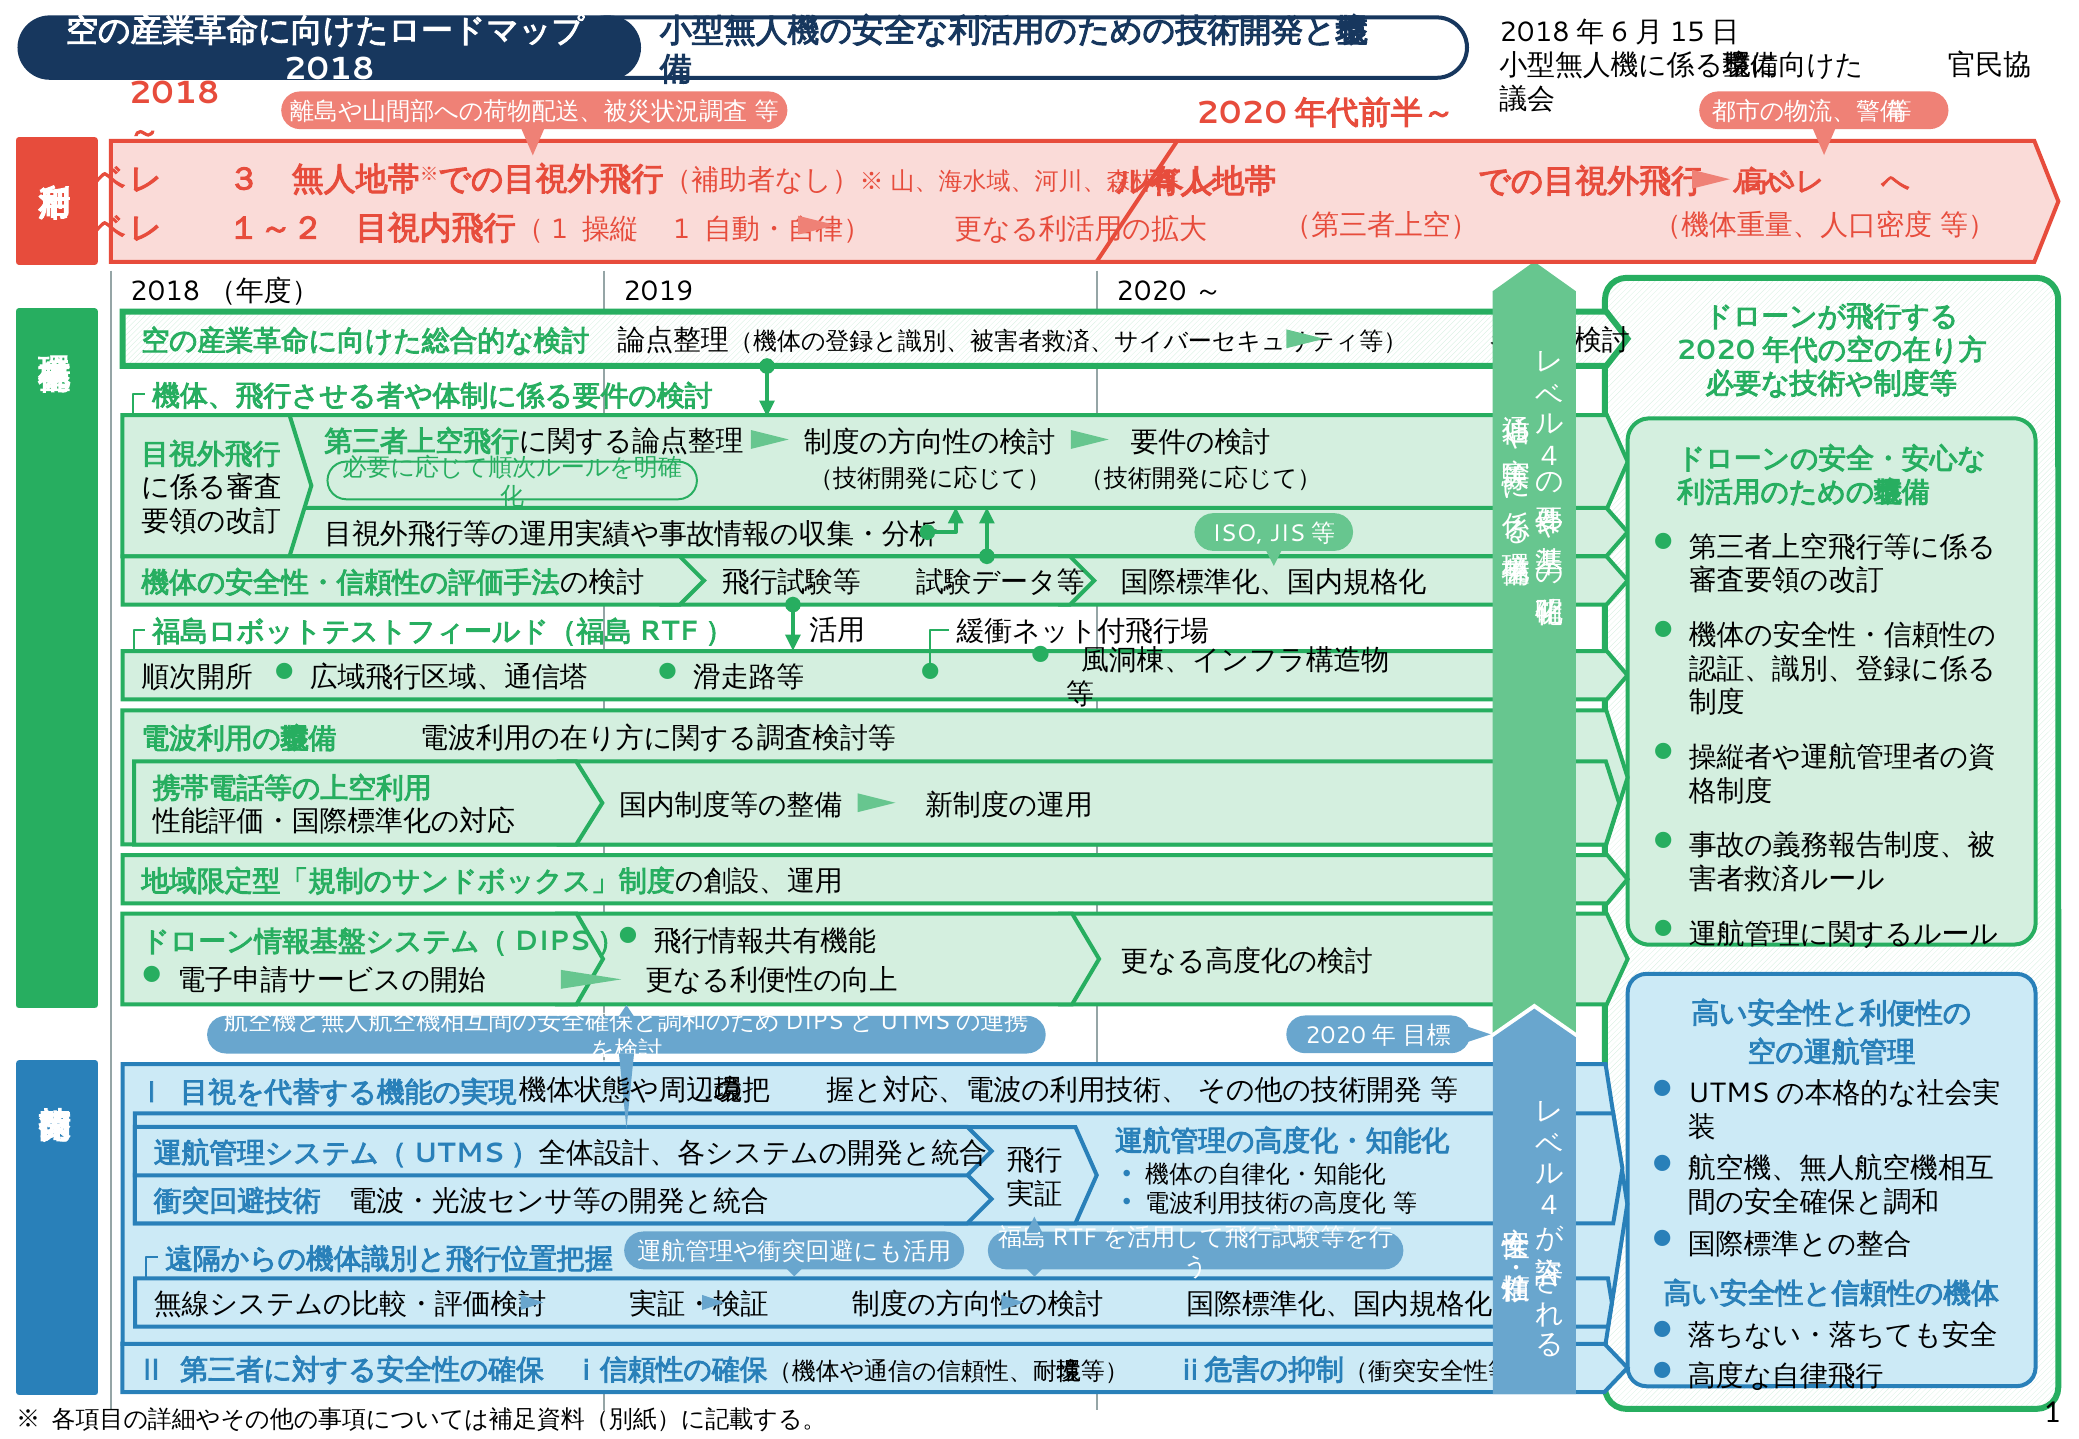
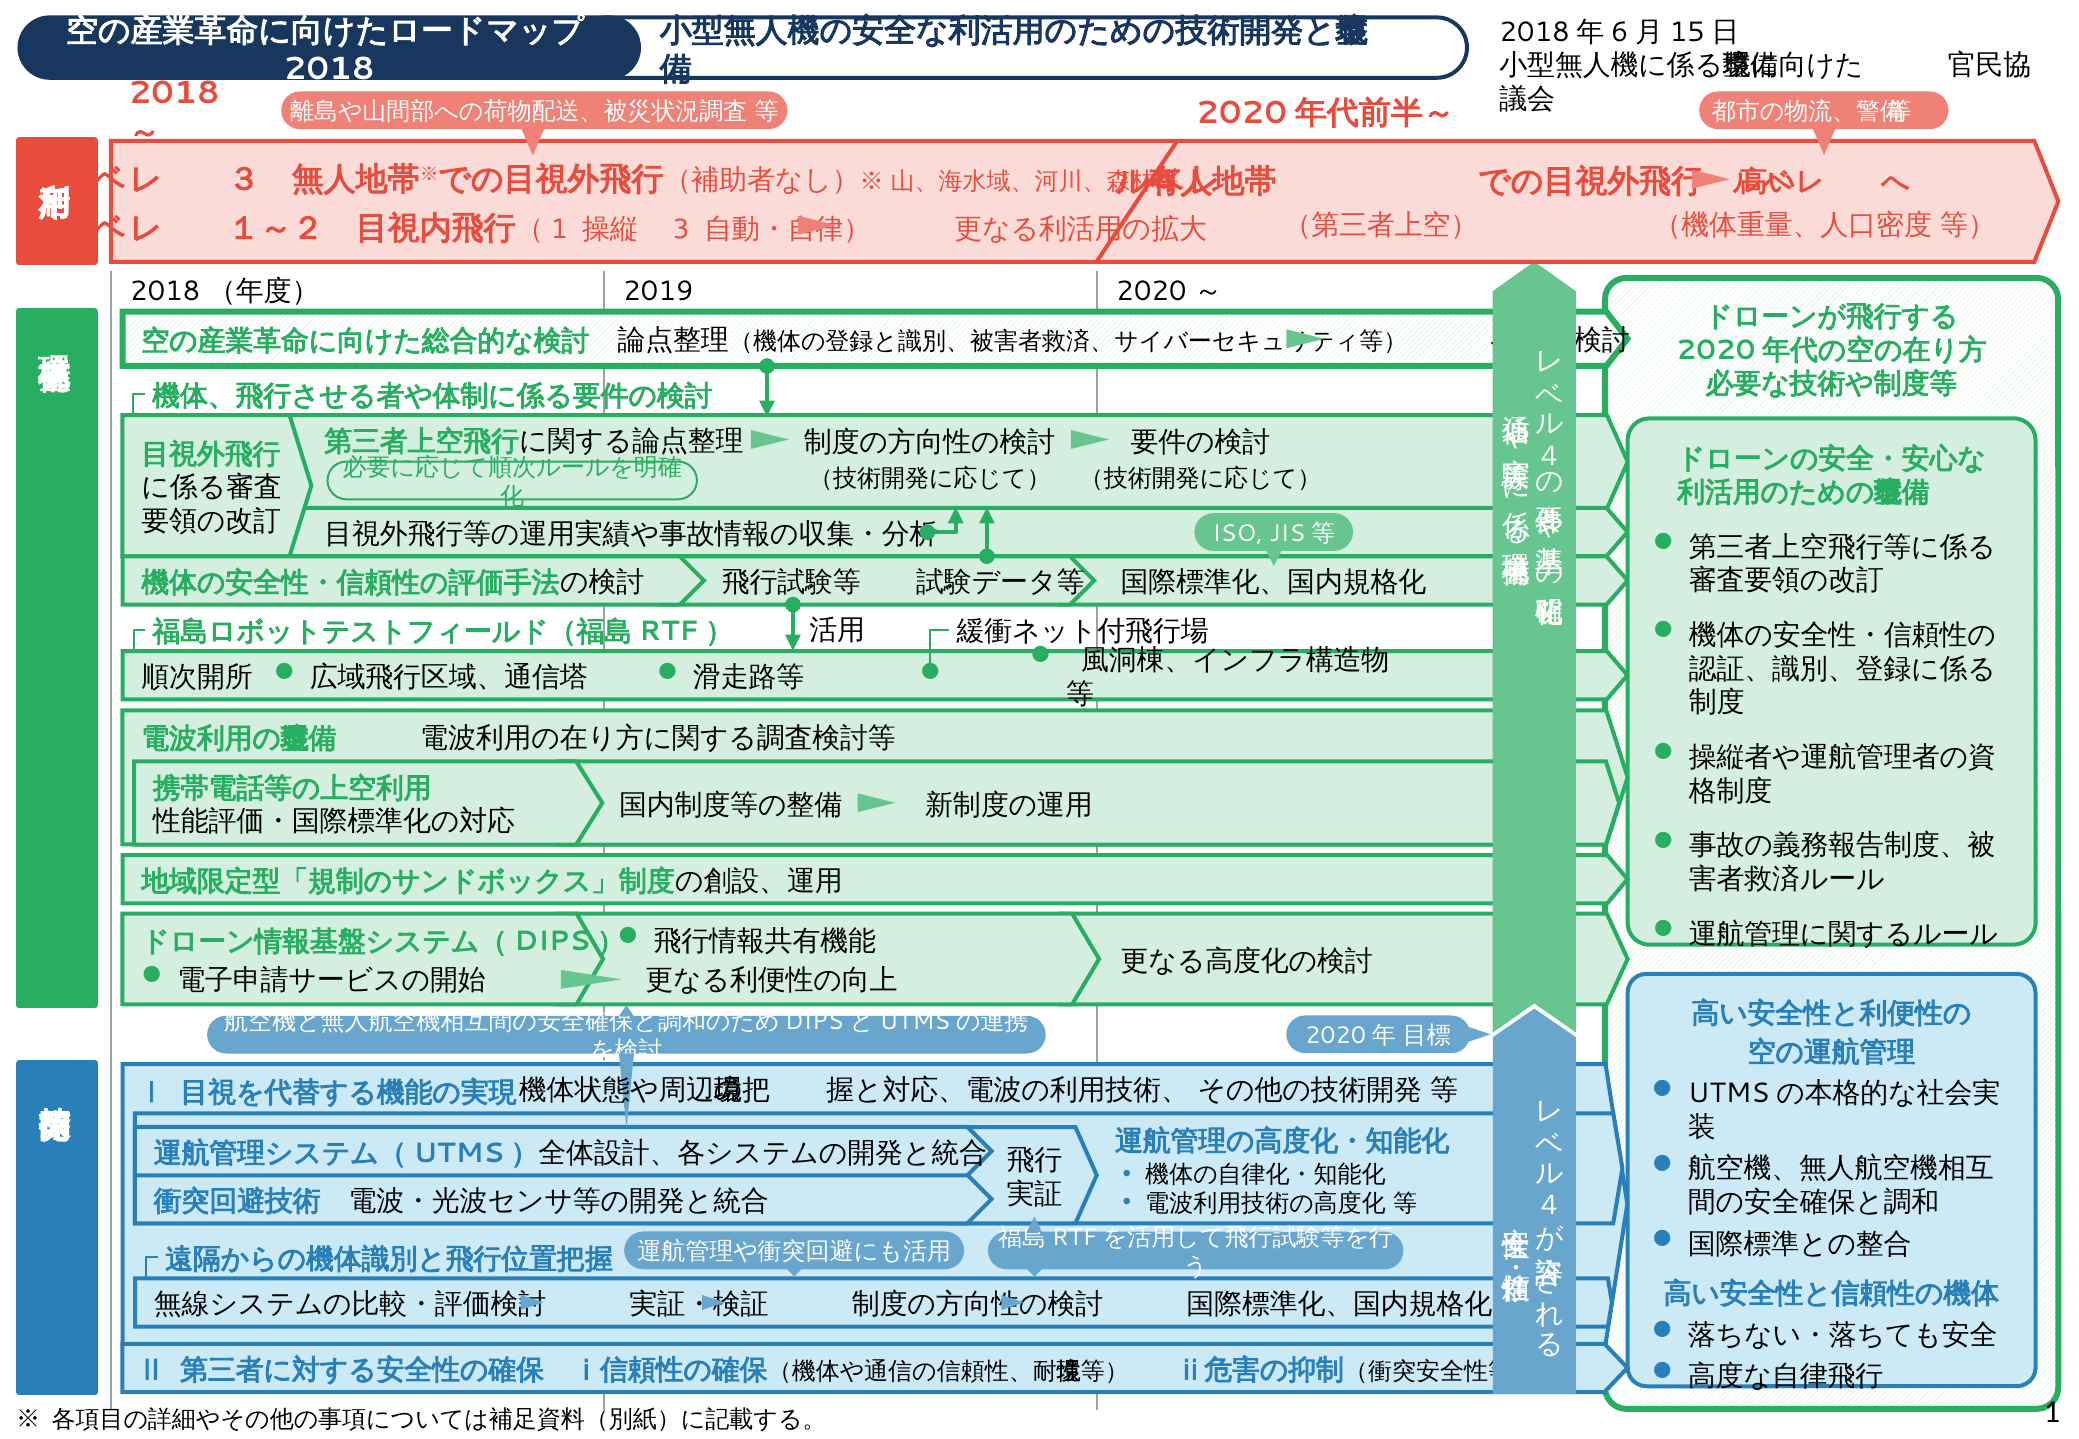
1 at (681, 229): 1 -> 3
